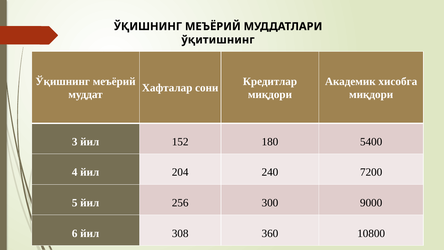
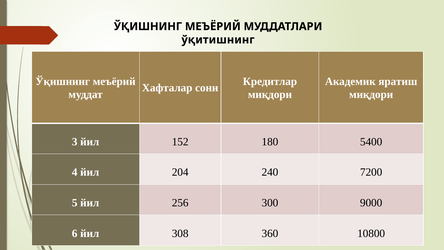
хисобга: хисобга -> яратиш
